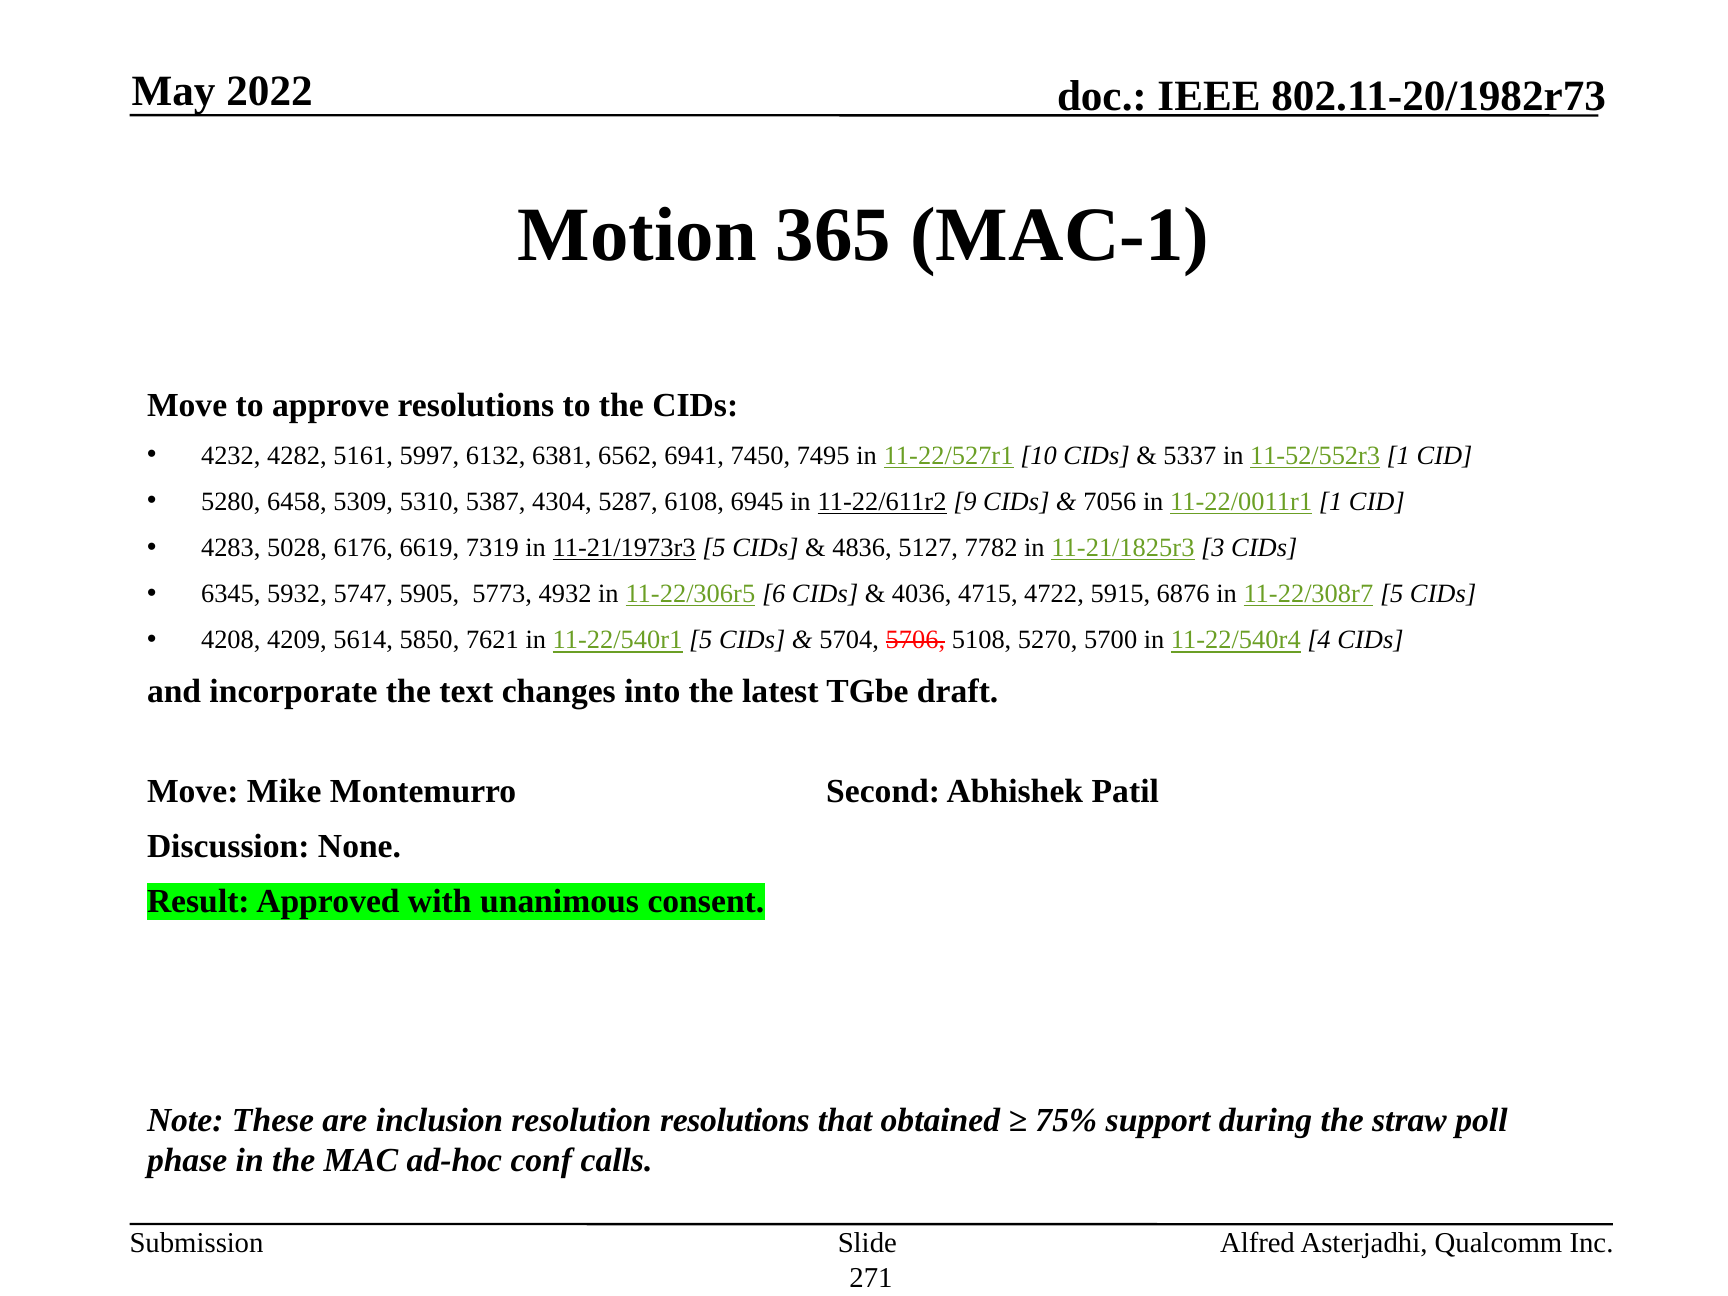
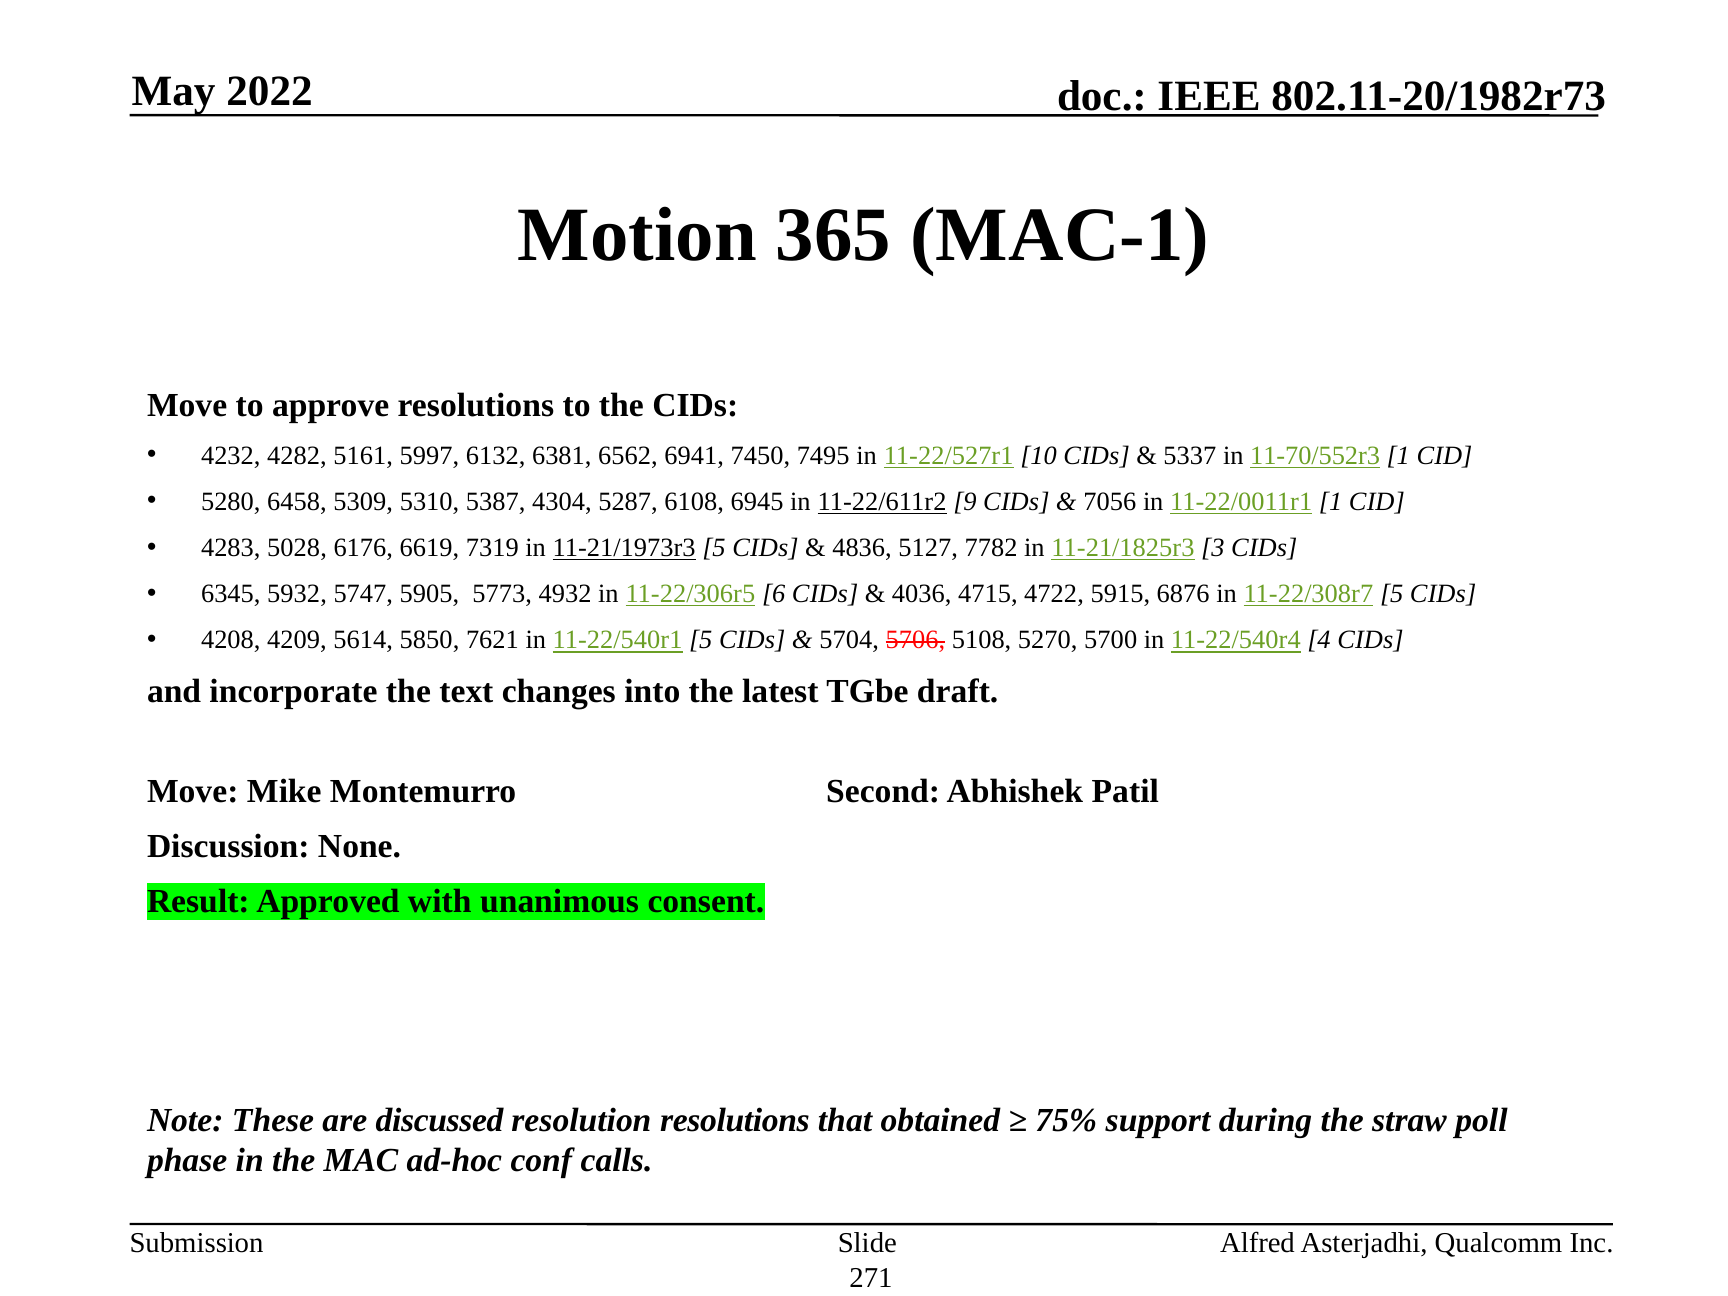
11-52/552r3: 11-52/552r3 -> 11-70/552r3
inclusion: inclusion -> discussed
